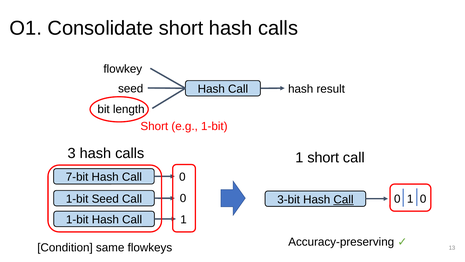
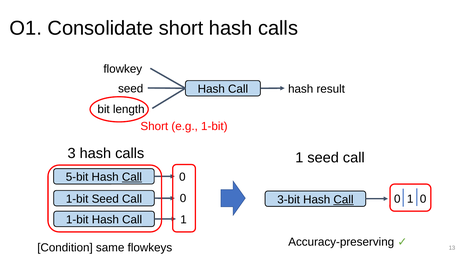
1 short: short -> seed
7-bit: 7-bit -> 5-bit
Call at (132, 177) underline: none -> present
